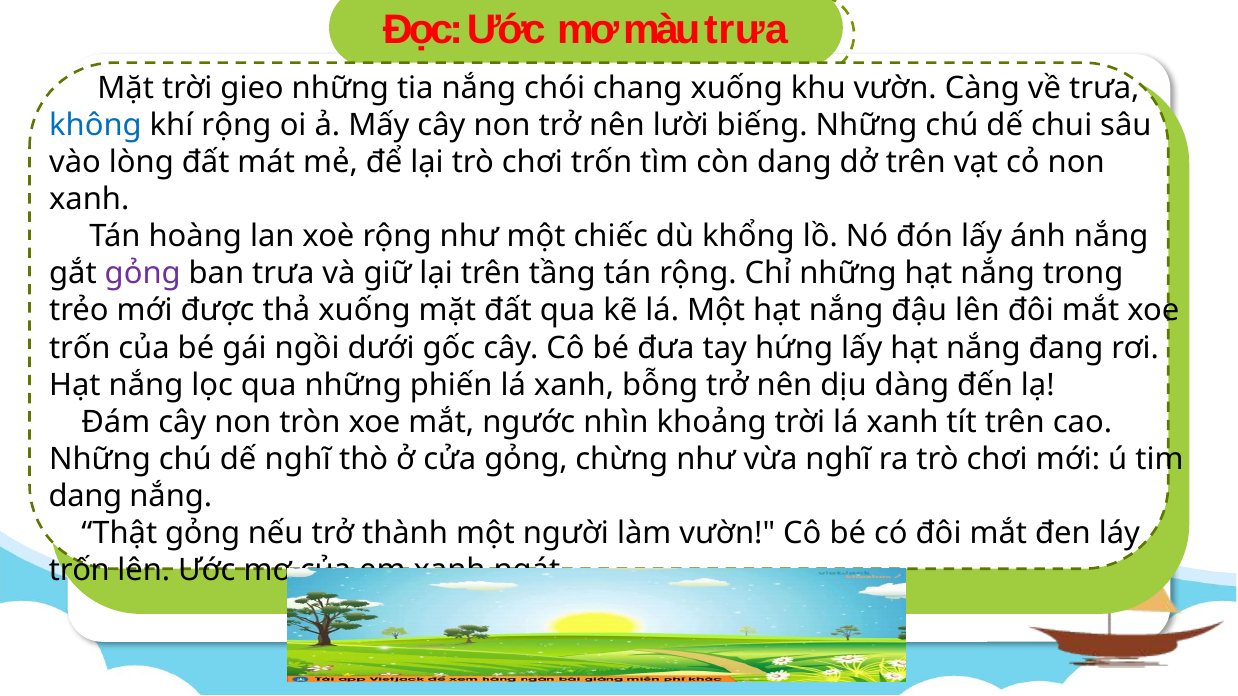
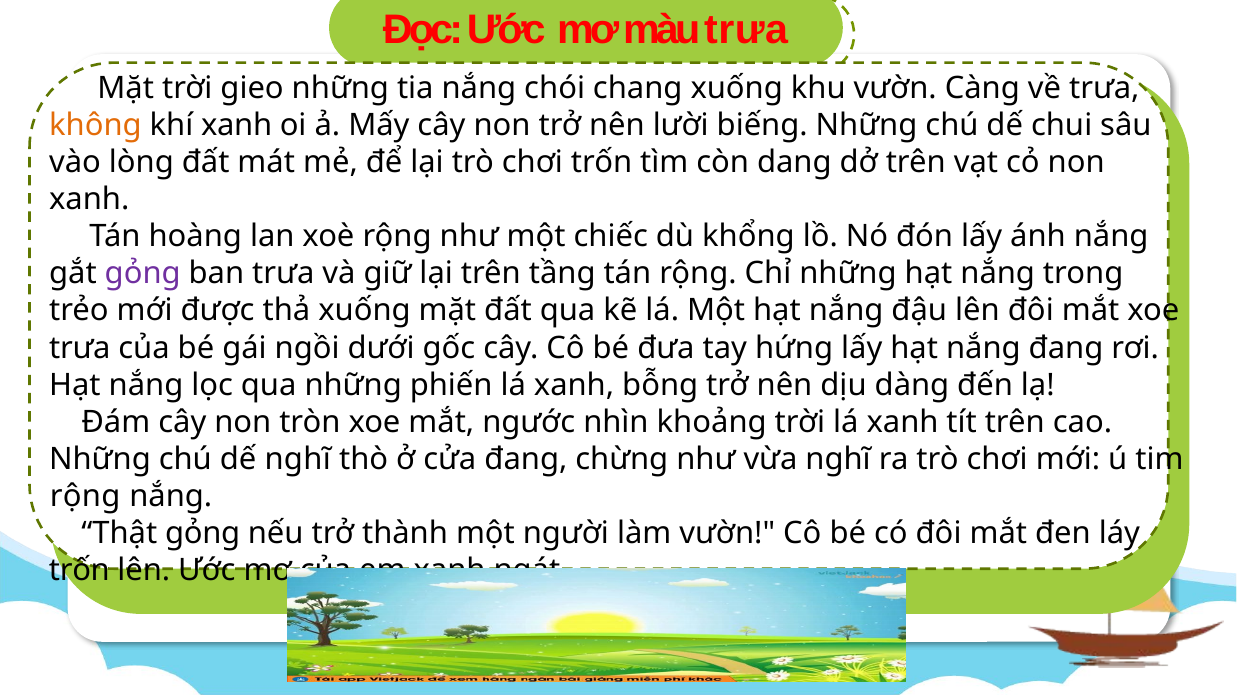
không colour: blue -> orange
khí rộng: rộng -> xanh
trốn at (80, 348): trốn -> trưa
cửa gỏng: gỏng -> đang
dang at (85, 497): dang -> rộng
